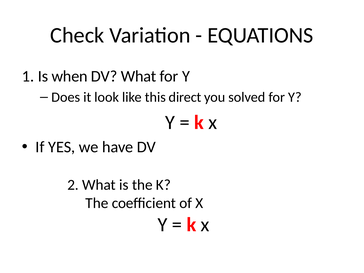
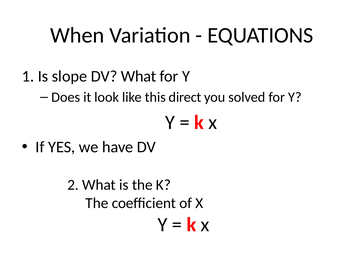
Check: Check -> When
when: when -> slope
